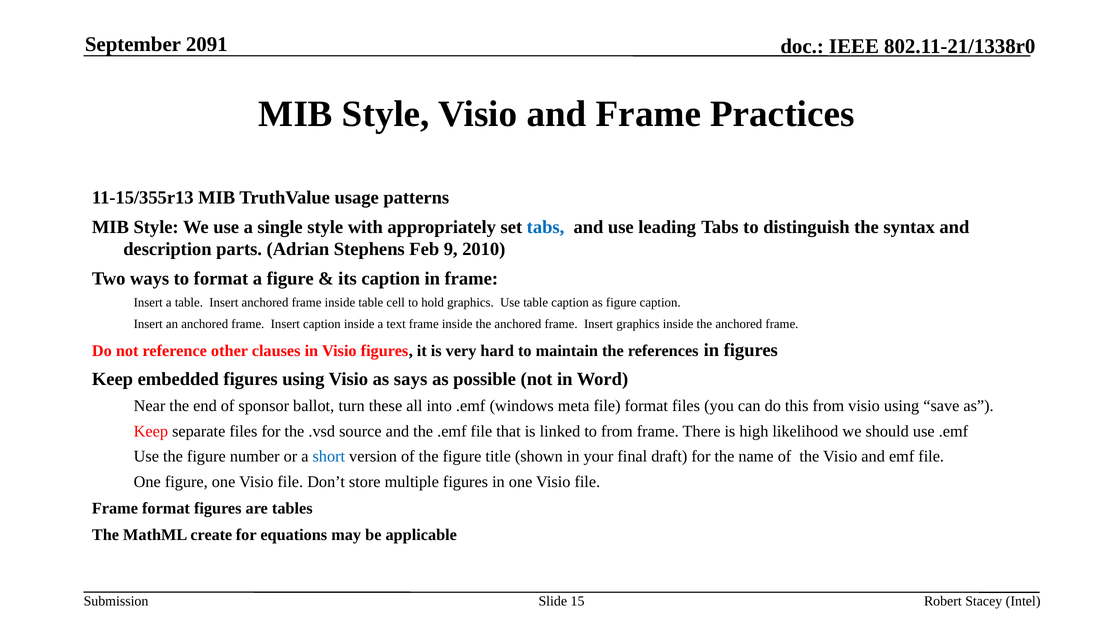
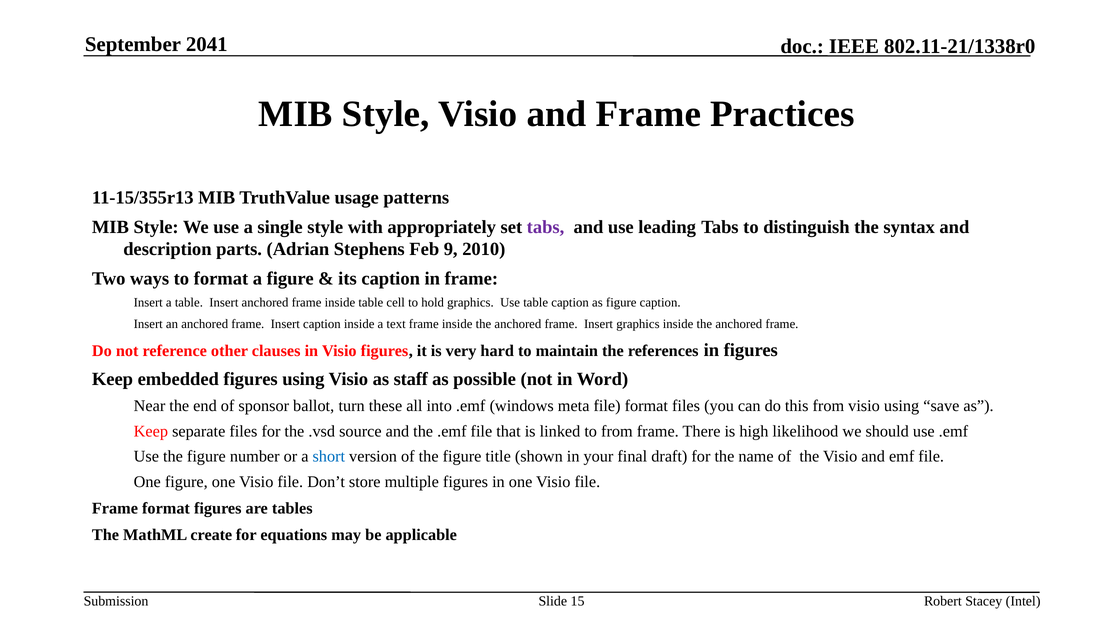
2091: 2091 -> 2041
tabs at (546, 227) colour: blue -> purple
says: says -> staff
